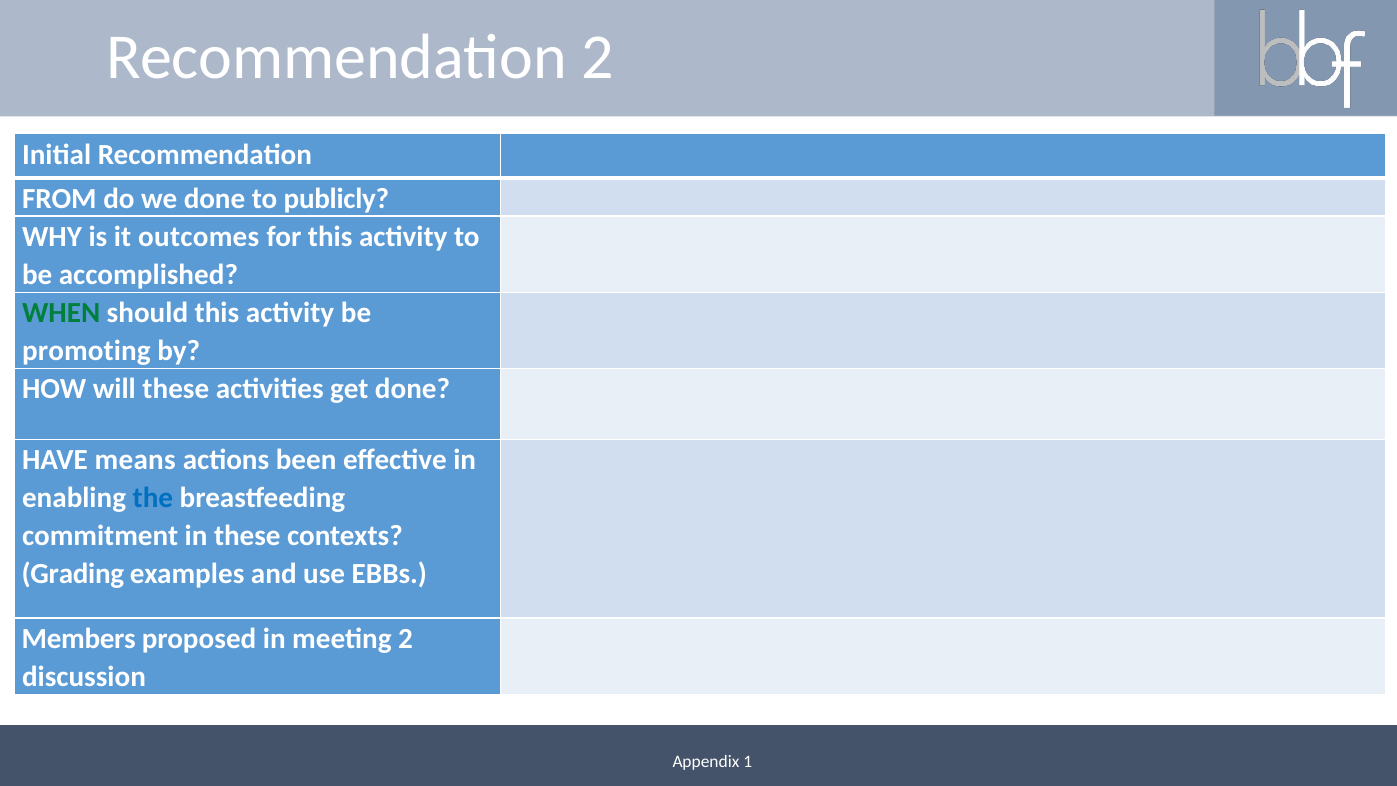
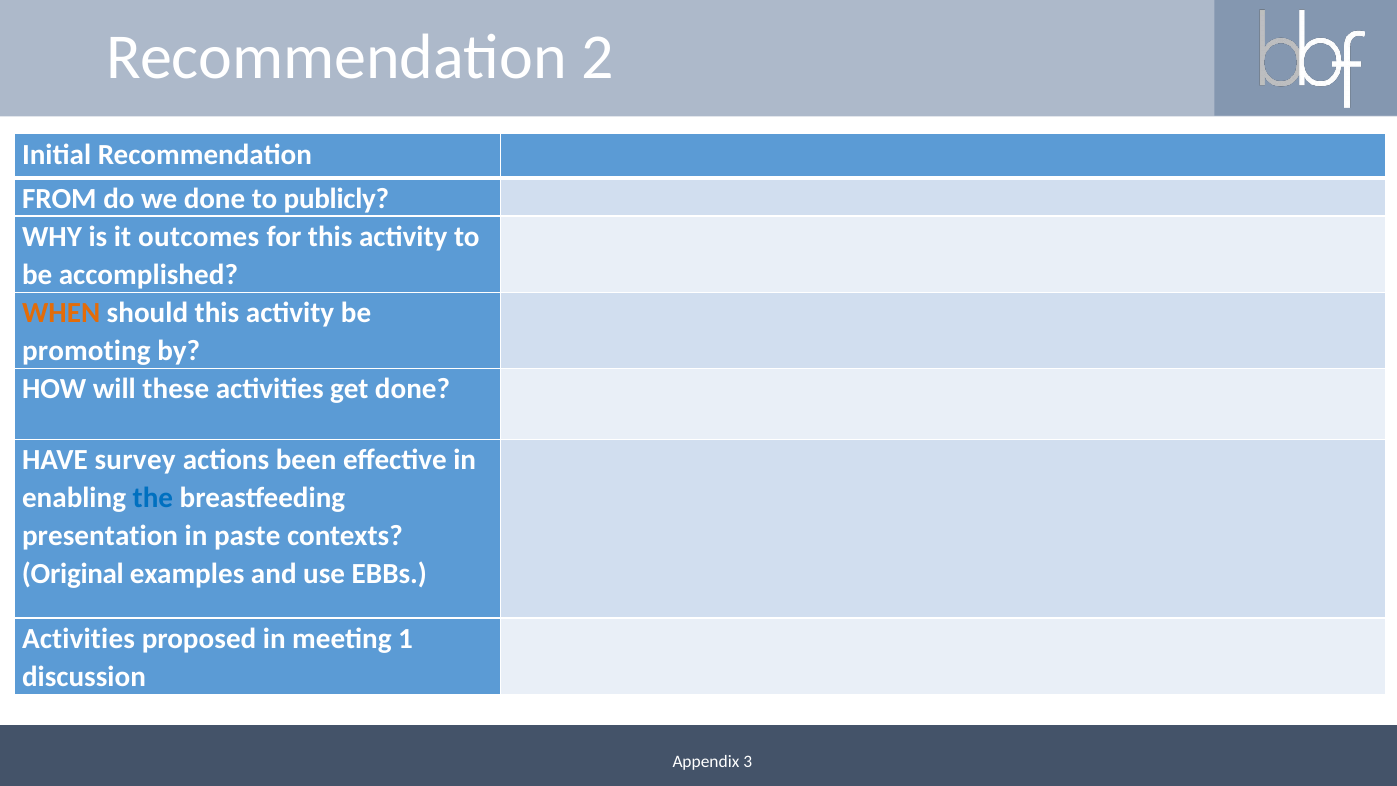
WHEN colour: green -> orange
means: means -> survey
commitment: commitment -> presentation
in these: these -> paste
Grading: Grading -> Original
Members at (79, 638): Members -> Activities
meeting 2: 2 -> 1
1: 1 -> 3
